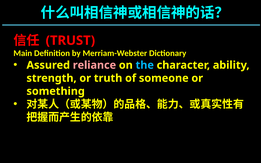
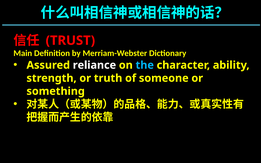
reliance colour: pink -> white
